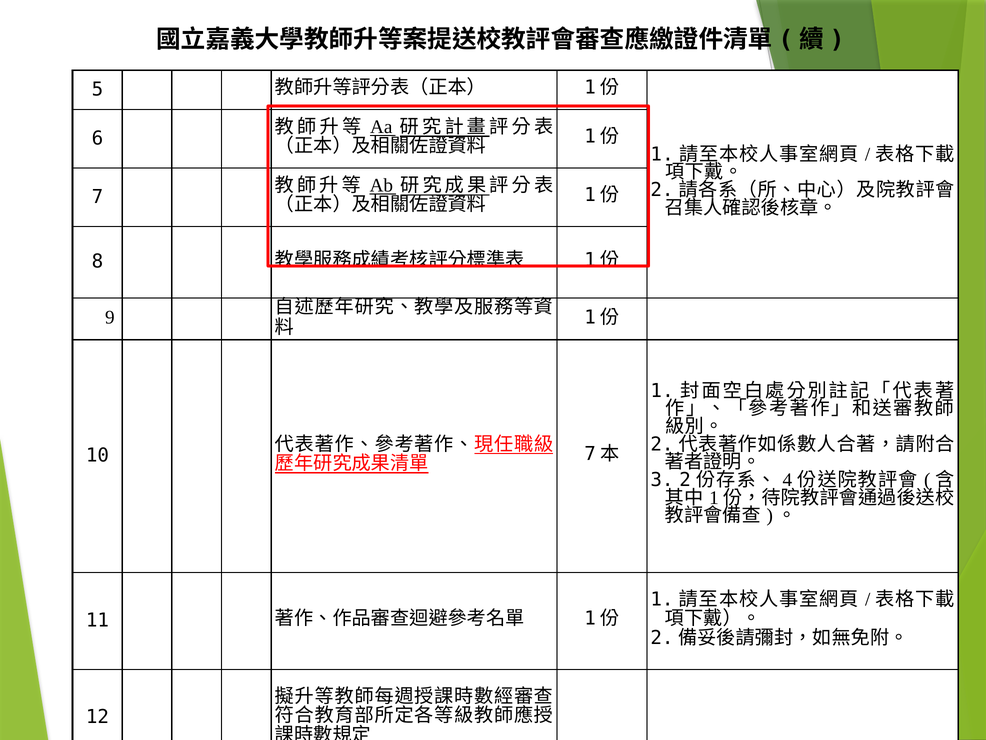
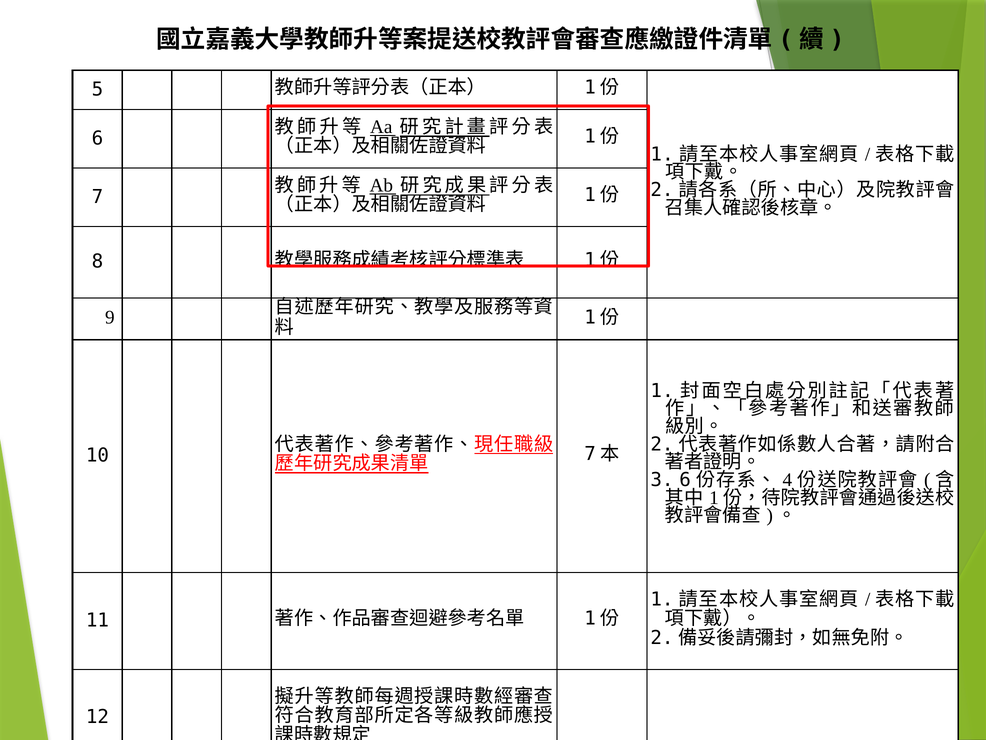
3 2: 2 -> 6
